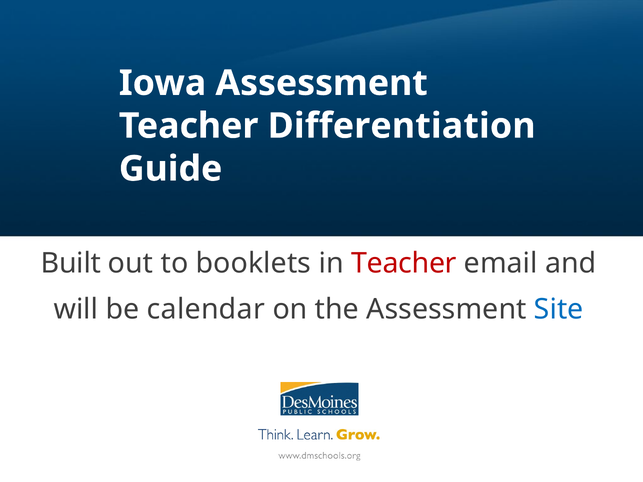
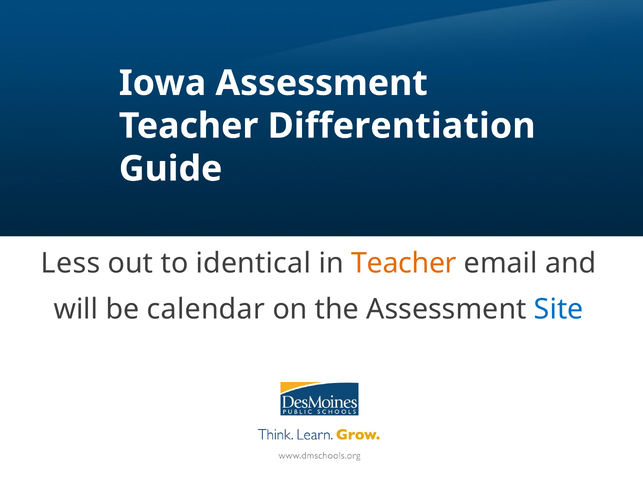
Built: Built -> Less
booklets: booklets -> identical
Teacher at (404, 264) colour: red -> orange
